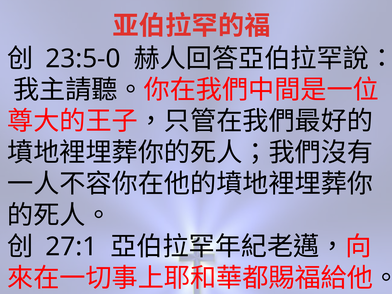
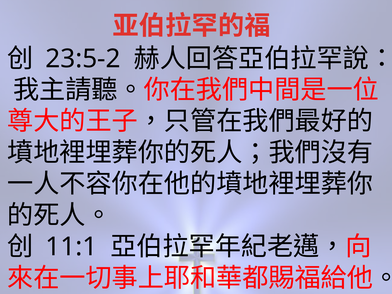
23:5-0: 23:5-0 -> 23:5-2
27:1: 27:1 -> 11:1
